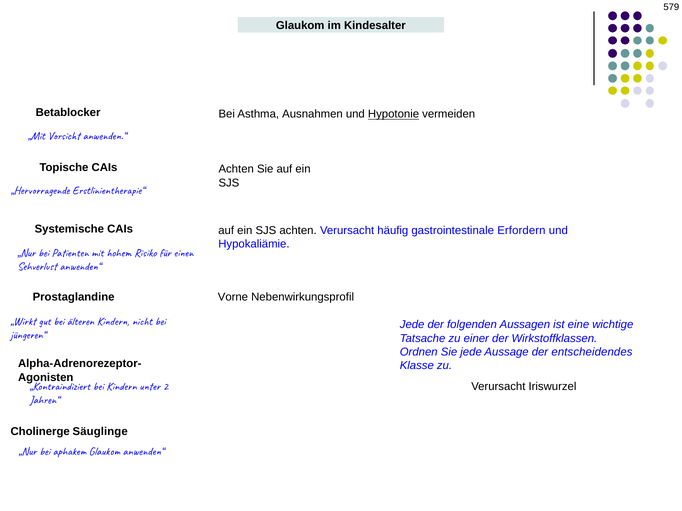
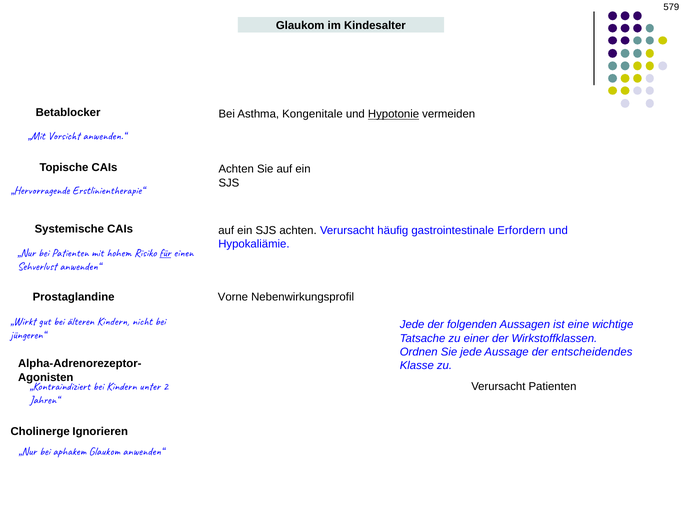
Ausnahmen: Ausnahmen -> Kongenitale
für underline: none -> present
Verursacht Iriswurzel: Iriswurzel -> Patienten
Säuglinge: Säuglinge -> Ignorieren
